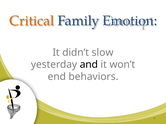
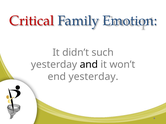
Critical colour: orange -> red
slow: slow -> such
end behaviors: behaviors -> yesterday
